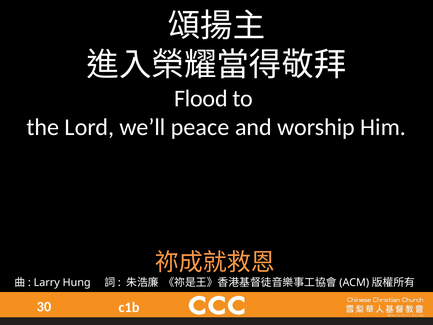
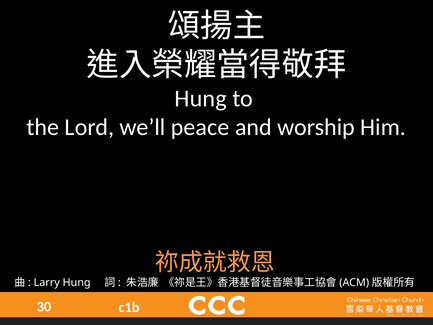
Flood at (201, 98): Flood -> Hung
